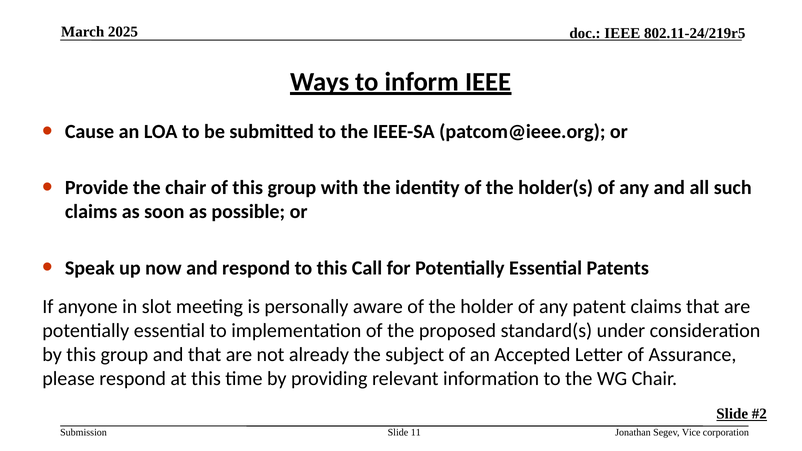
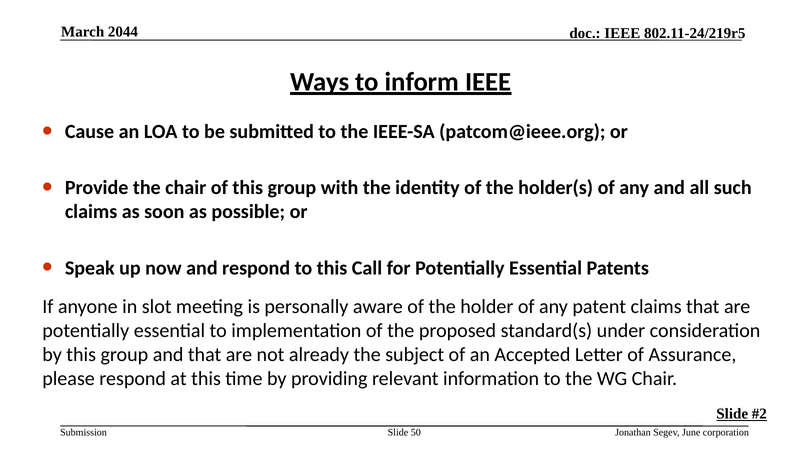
2025: 2025 -> 2044
11: 11 -> 50
Vice: Vice -> June
